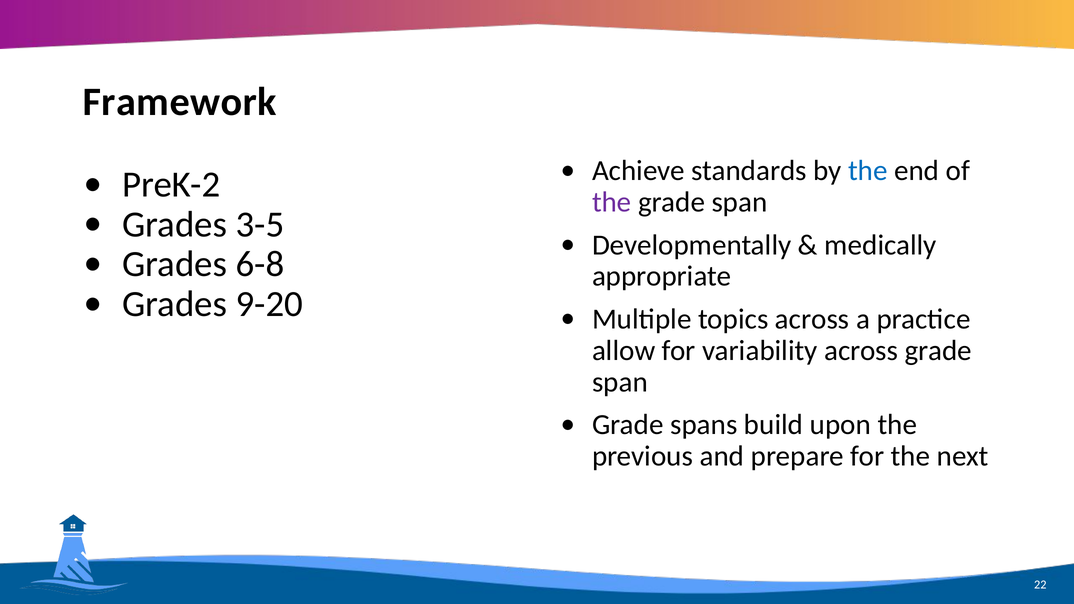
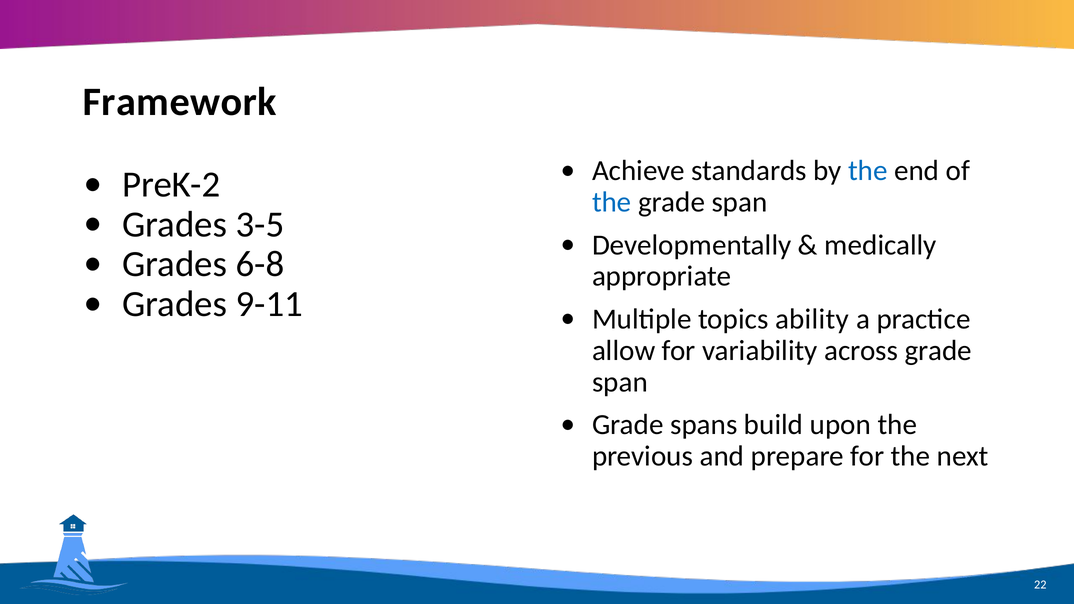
the at (612, 202) colour: purple -> blue
9-20: 9-20 -> 9-11
topics across: across -> ability
